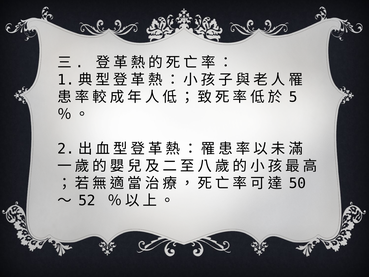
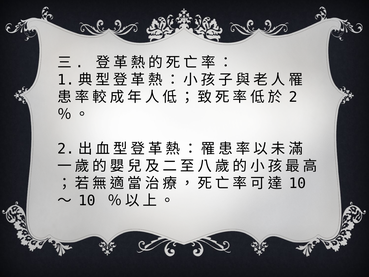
5: 5 -> 2
50 at (297, 183): 50 -> 10
52 at (87, 200): 52 -> 10
